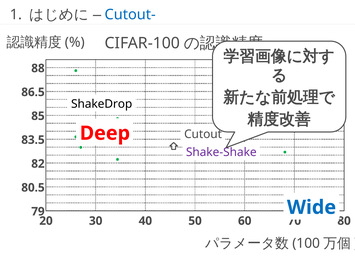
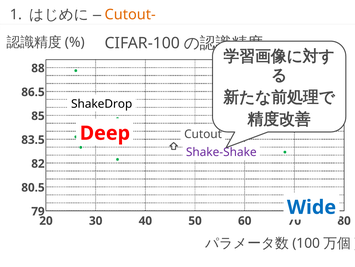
Cutout- colour: blue -> orange
